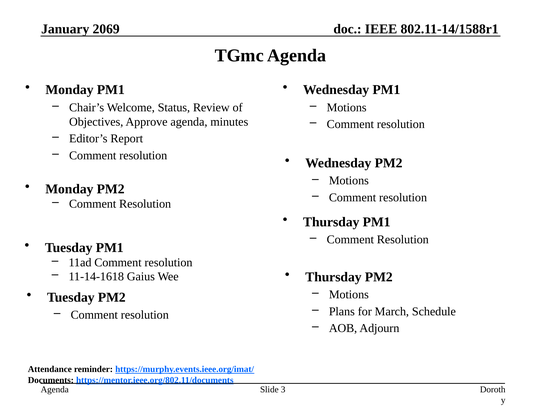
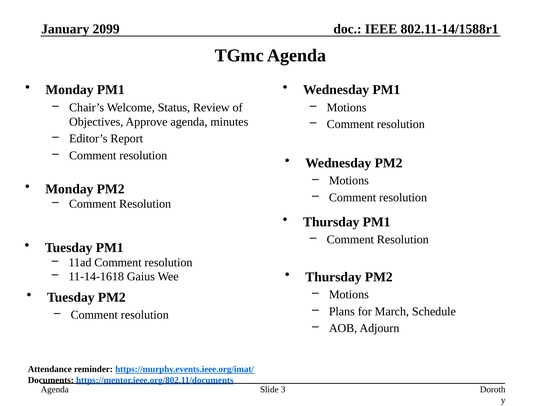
2069: 2069 -> 2099
